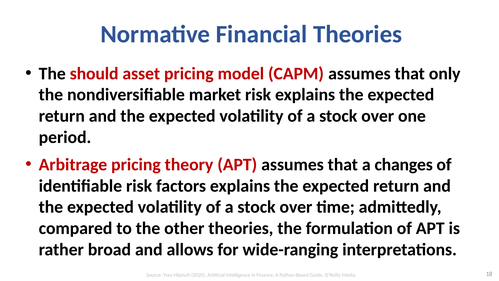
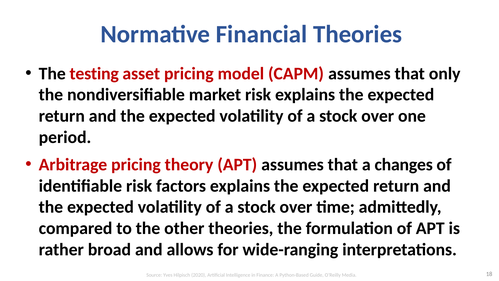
should: should -> testing
